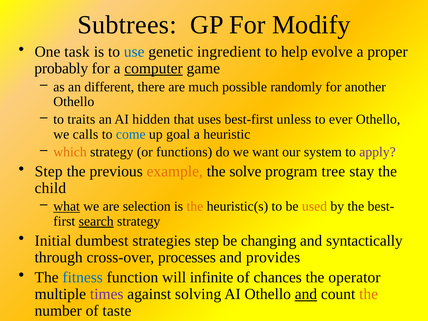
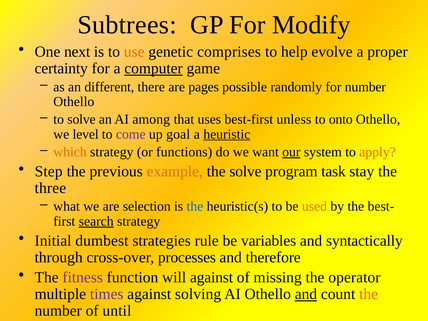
task: task -> next
use colour: blue -> orange
ingredient: ingredient -> comprises
probably: probably -> certainty
much: much -> pages
for another: another -> number
to traits: traits -> solve
hidden: hidden -> among
ever: ever -> onto
calls: calls -> level
come colour: blue -> purple
heuristic underline: none -> present
our underline: none -> present
apply colour: purple -> orange
tree: tree -> task
child: child -> three
what underline: present -> none
the at (195, 206) colour: orange -> blue
strategies step: step -> rule
changing: changing -> variables
provides: provides -> therefore
fitness colour: blue -> purple
will infinite: infinite -> against
chances: chances -> missing
taste: taste -> until
